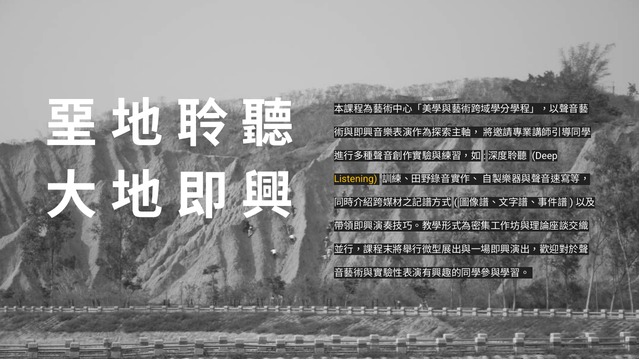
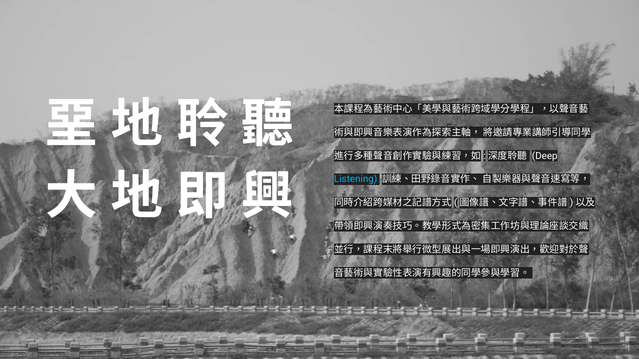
Listening colour: yellow -> light blue
